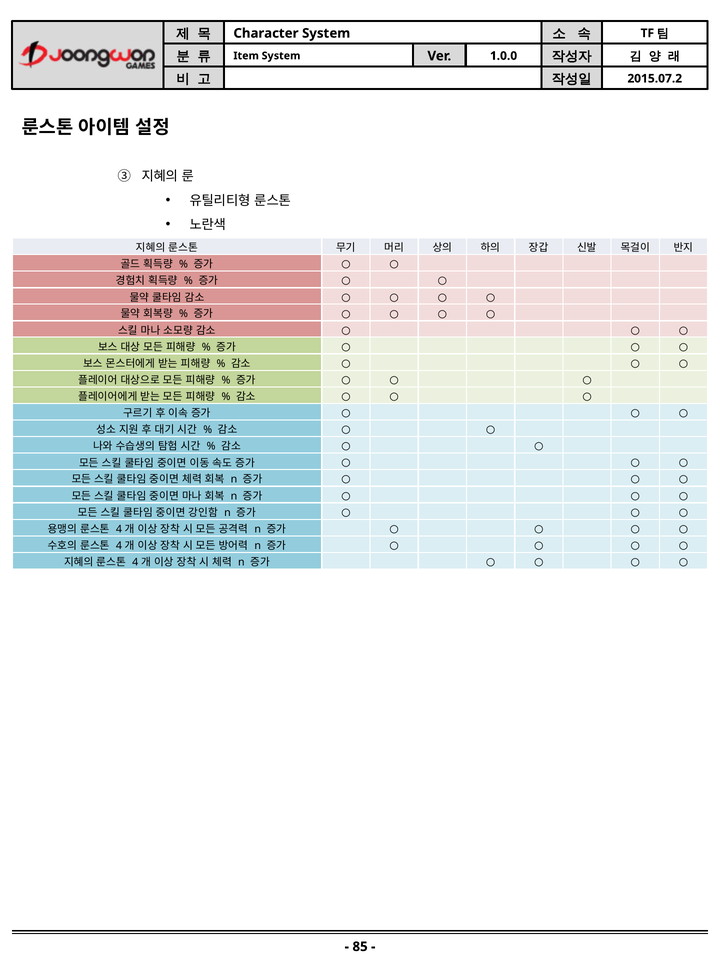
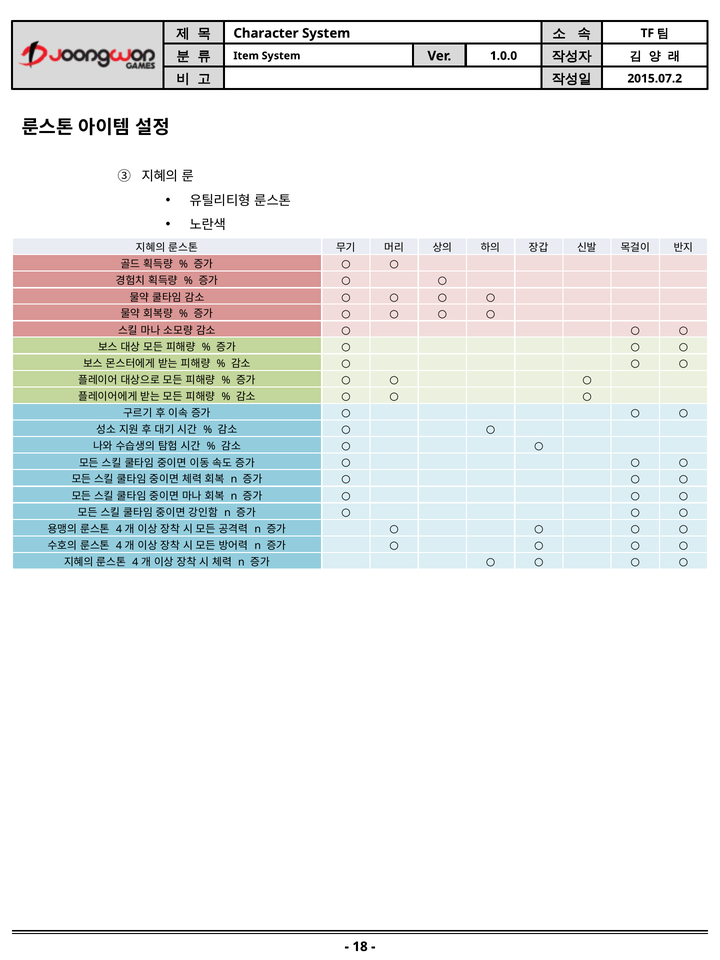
85: 85 -> 18
